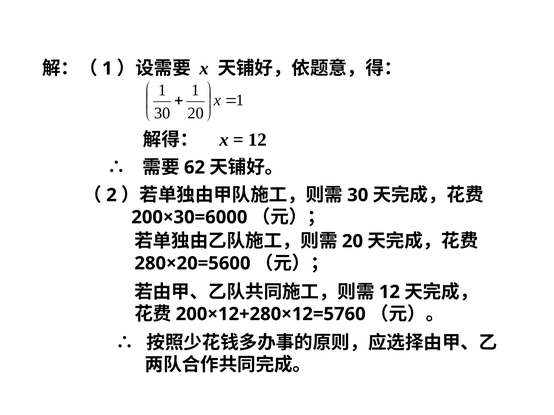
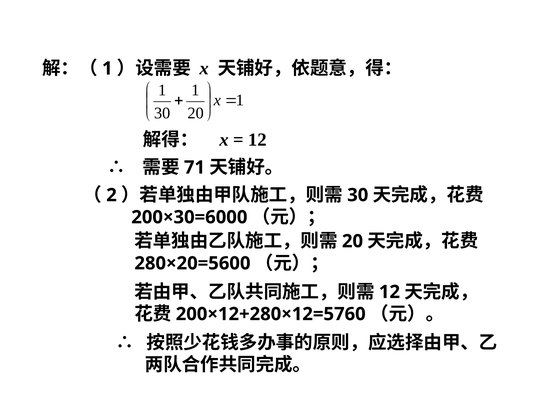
62: 62 -> 71
